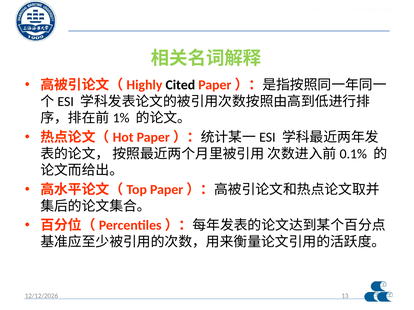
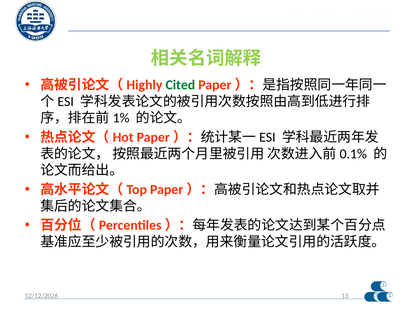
Cited colour: black -> green
